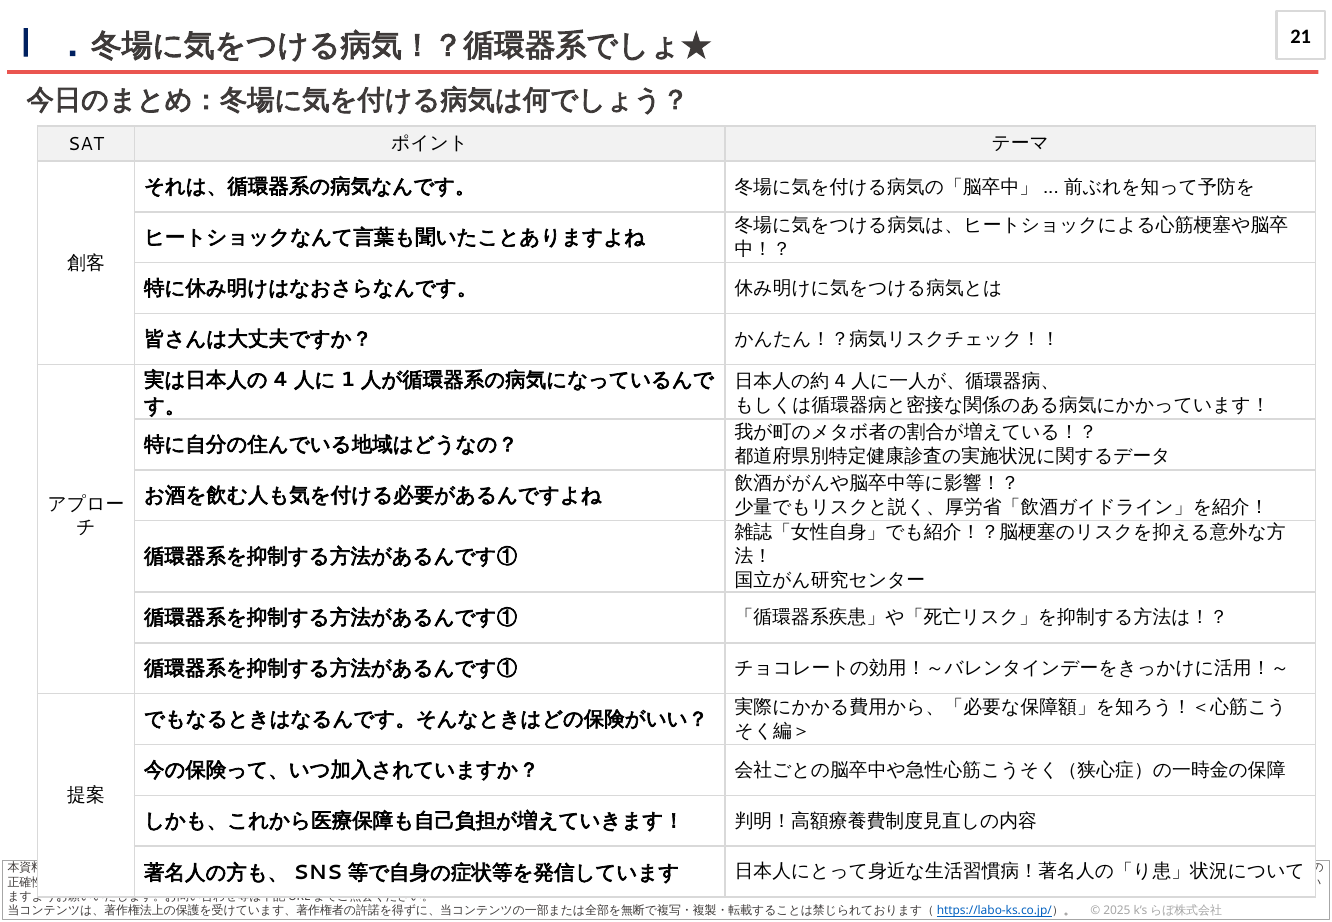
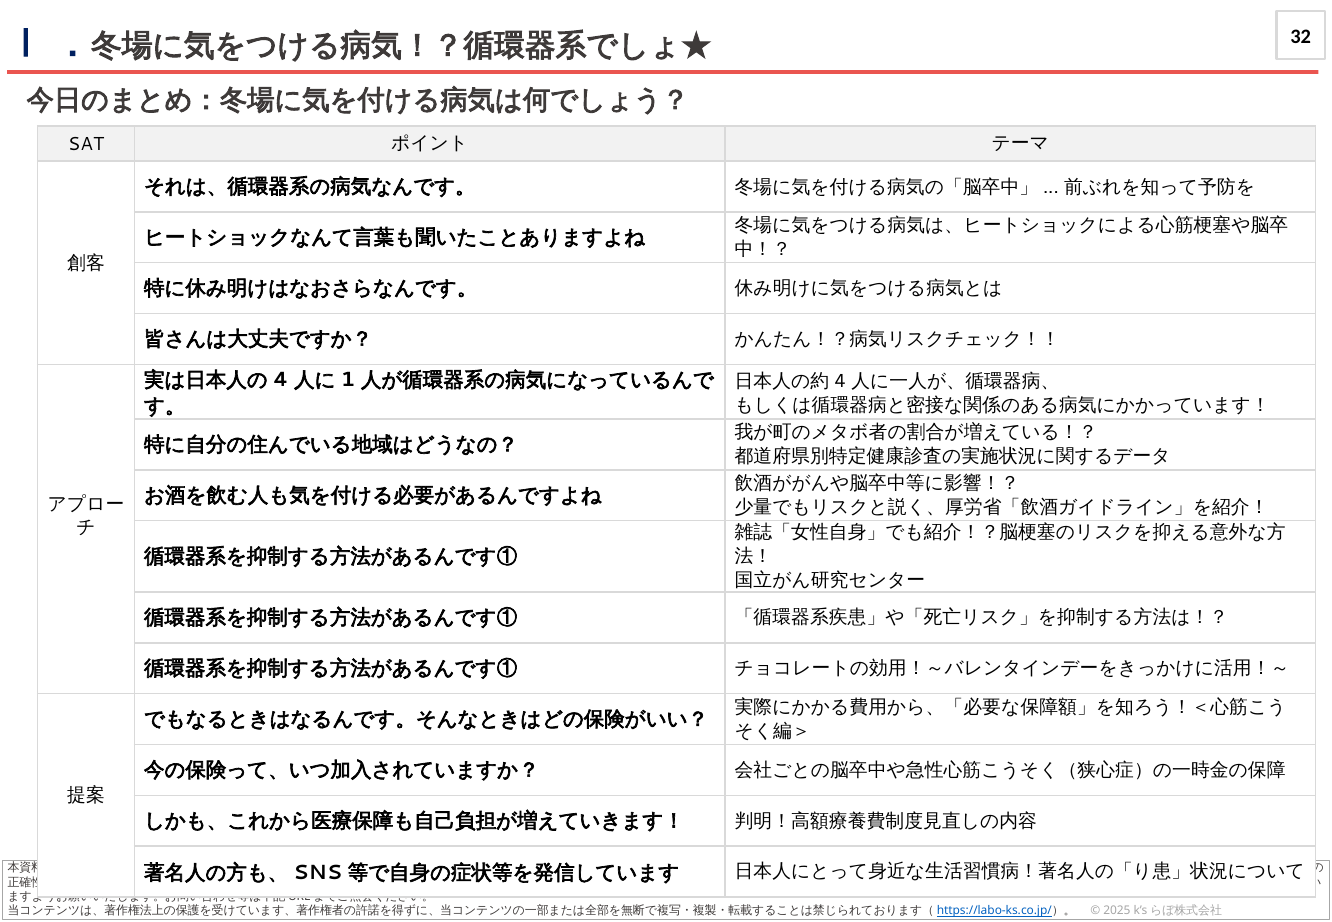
21: 21 -> 32
